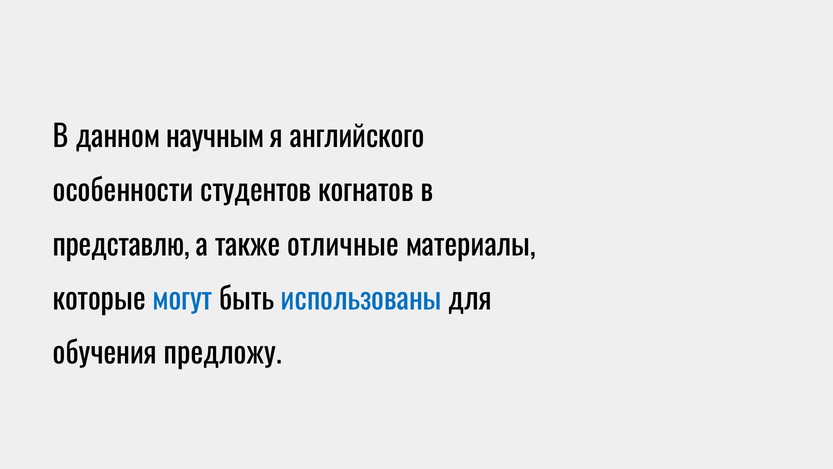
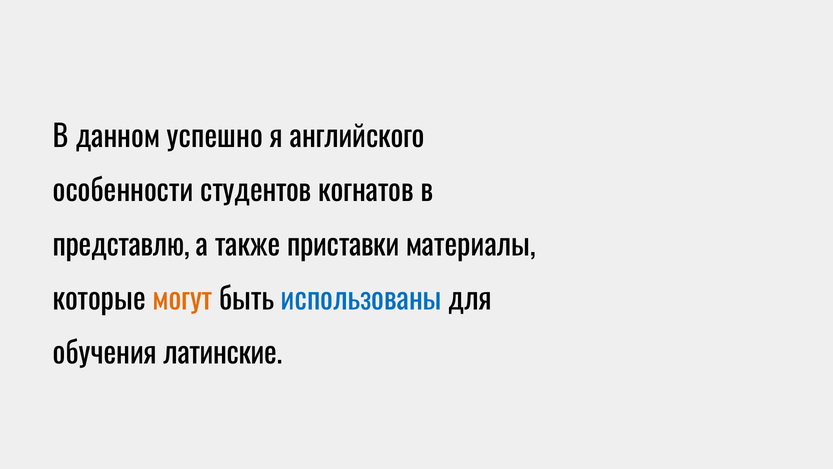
научным: научным -> успешно
отличные: отличные -> приставки
могут colour: blue -> orange
предложу: предложу -> латинские
